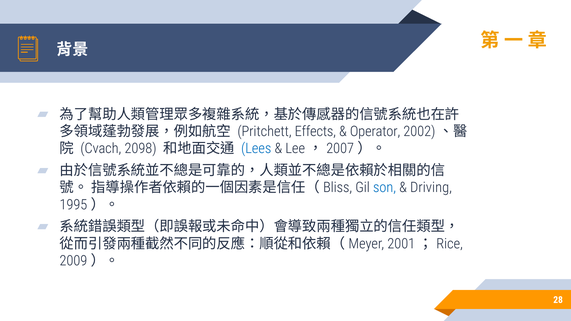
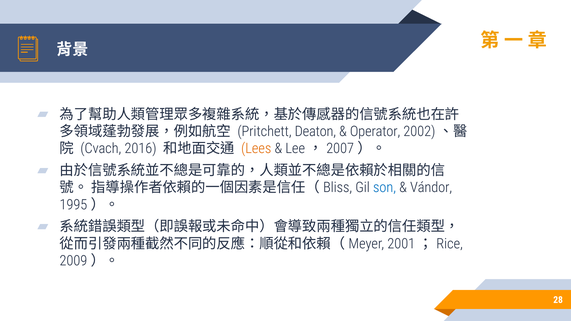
Effects: Effects -> Deaton
2098: 2098 -> 2016
Lees colour: blue -> orange
Driving: Driving -> Vándor
